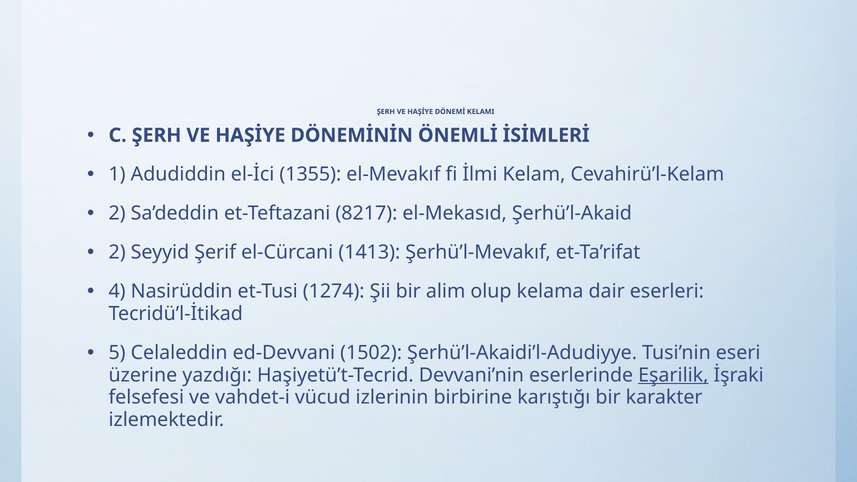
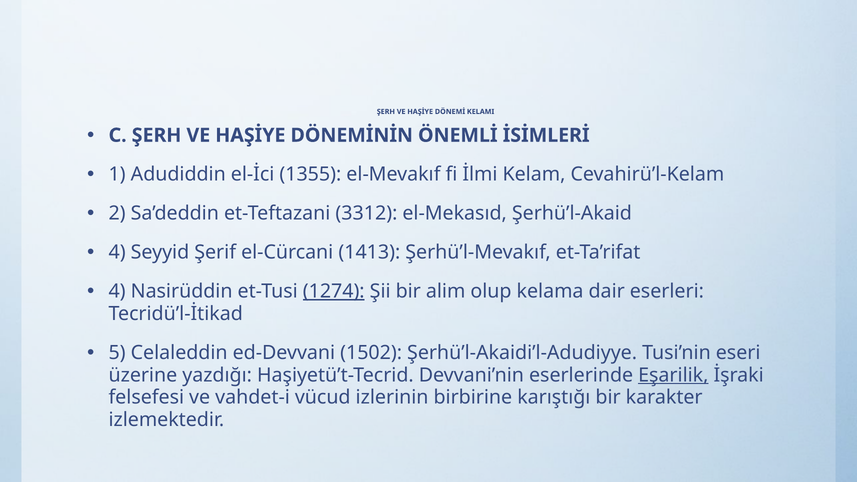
8217: 8217 -> 3312
2 at (117, 252): 2 -> 4
1274 underline: none -> present
